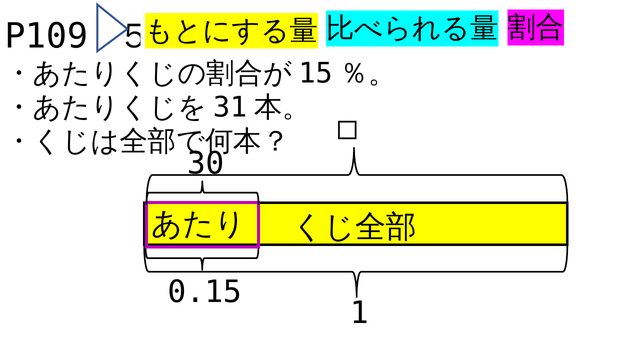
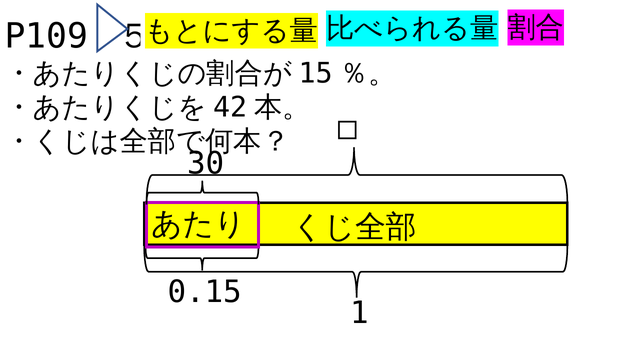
31: 31 -> 42
